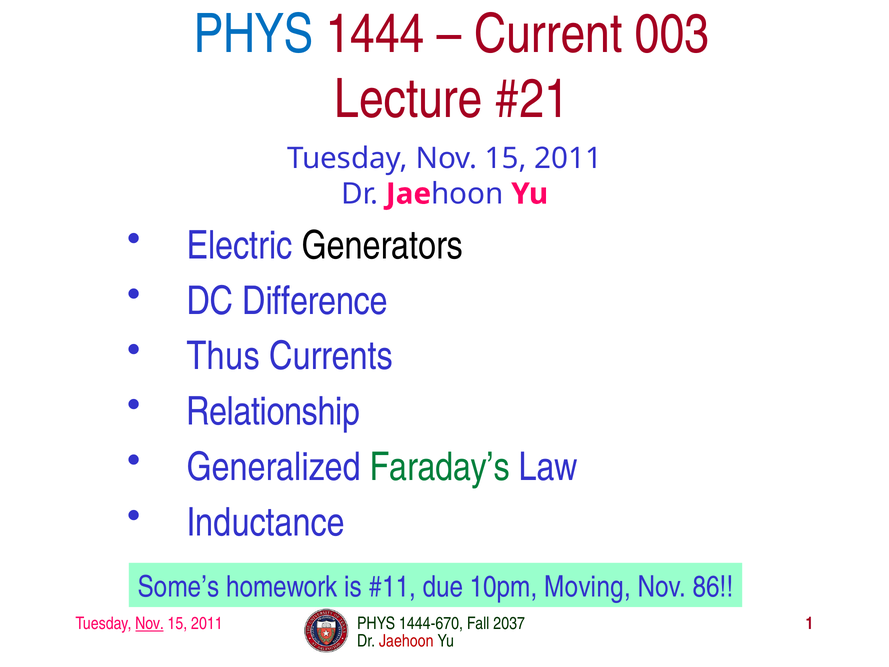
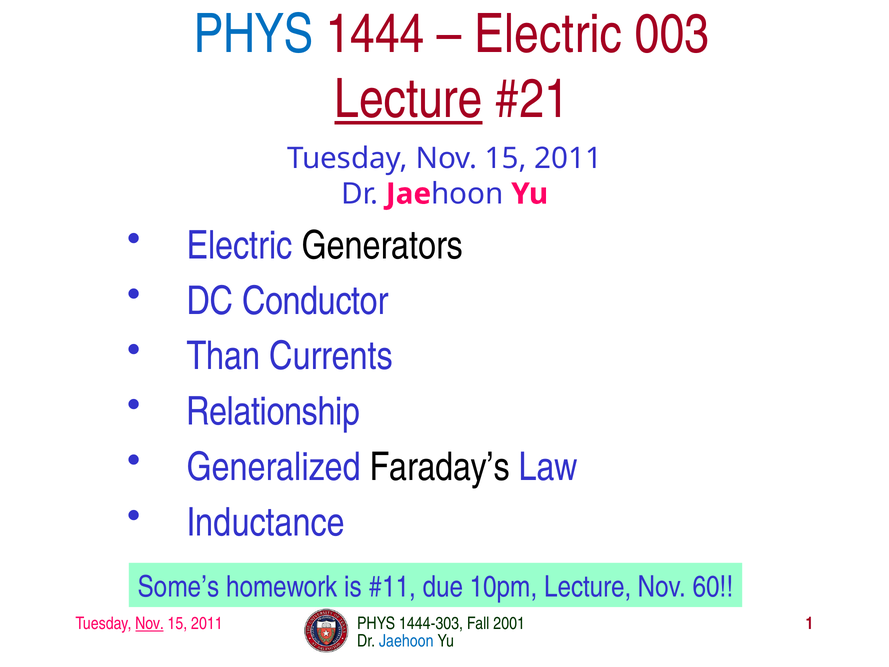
Current at (548, 34): Current -> Electric
Lecture at (408, 99) underline: none -> present
Difference: Difference -> Conductor
Thus: Thus -> Than
Faraday’s colour: green -> black
10pm Moving: Moving -> Lecture
86: 86 -> 60
1444-670: 1444-670 -> 1444-303
2037: 2037 -> 2001
Jaehoon colour: red -> blue
